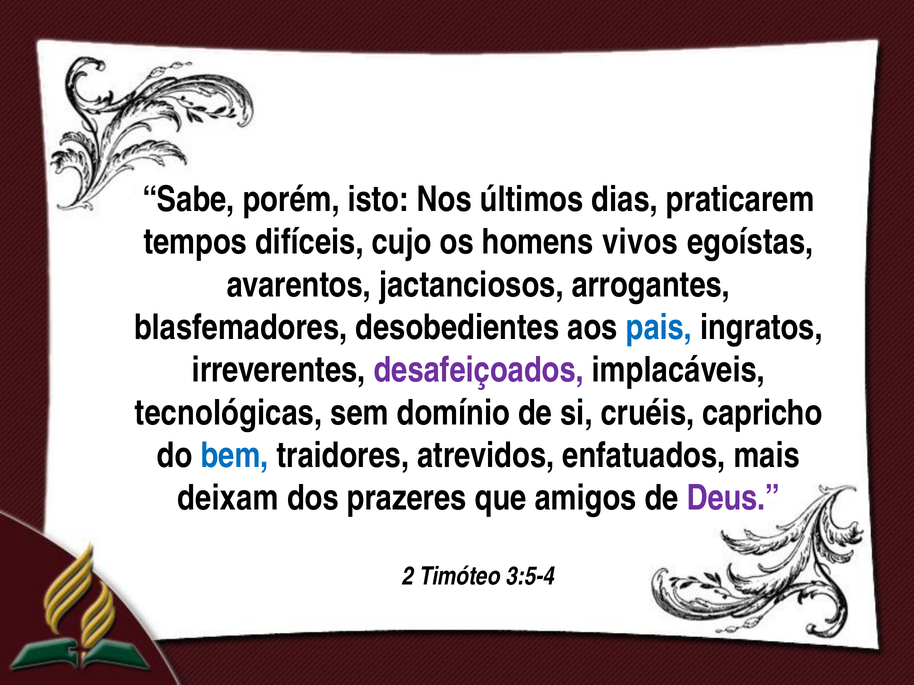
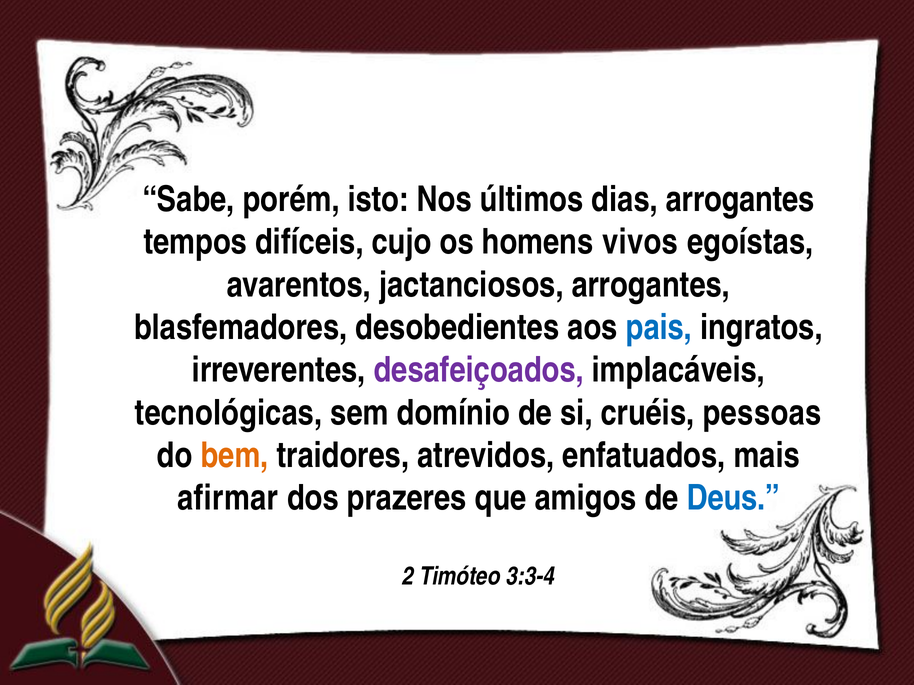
dias praticarem: praticarem -> arrogantes
capricho: capricho -> pessoas
bem colour: blue -> orange
deixam: deixam -> afirmar
Deus colour: purple -> blue
3:5-4: 3:5-4 -> 3:3-4
